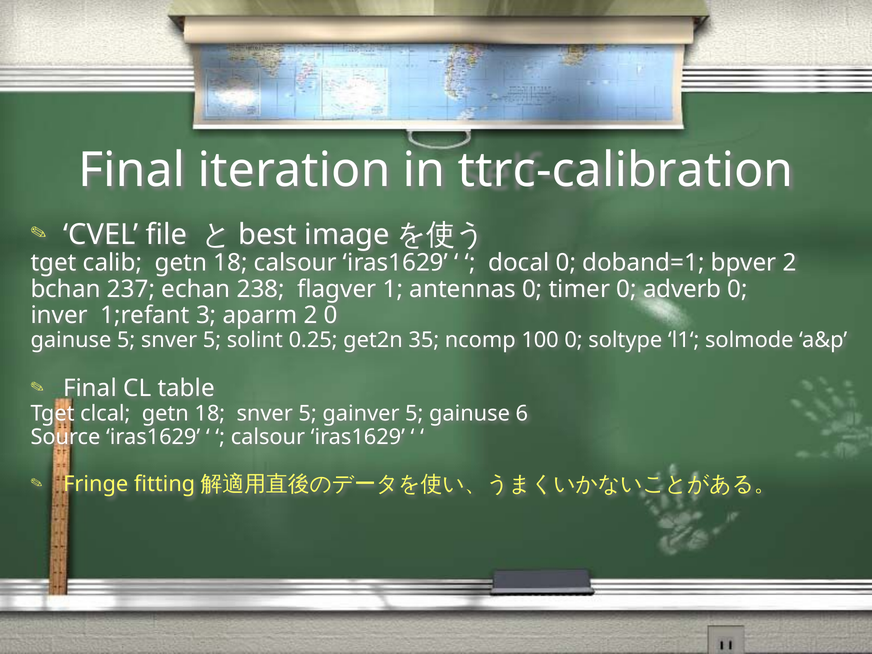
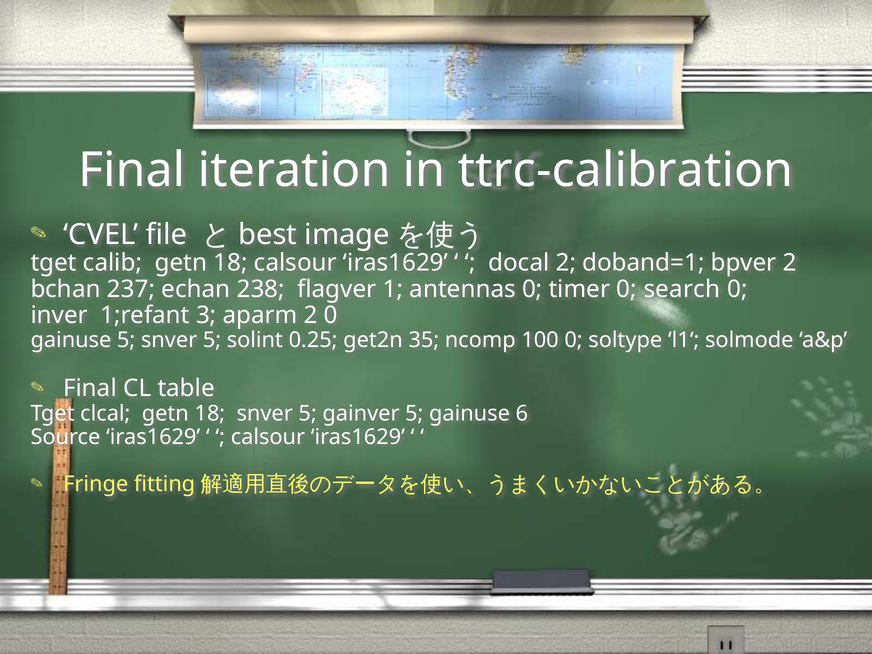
docal 0: 0 -> 2
adverb: adverb -> search
